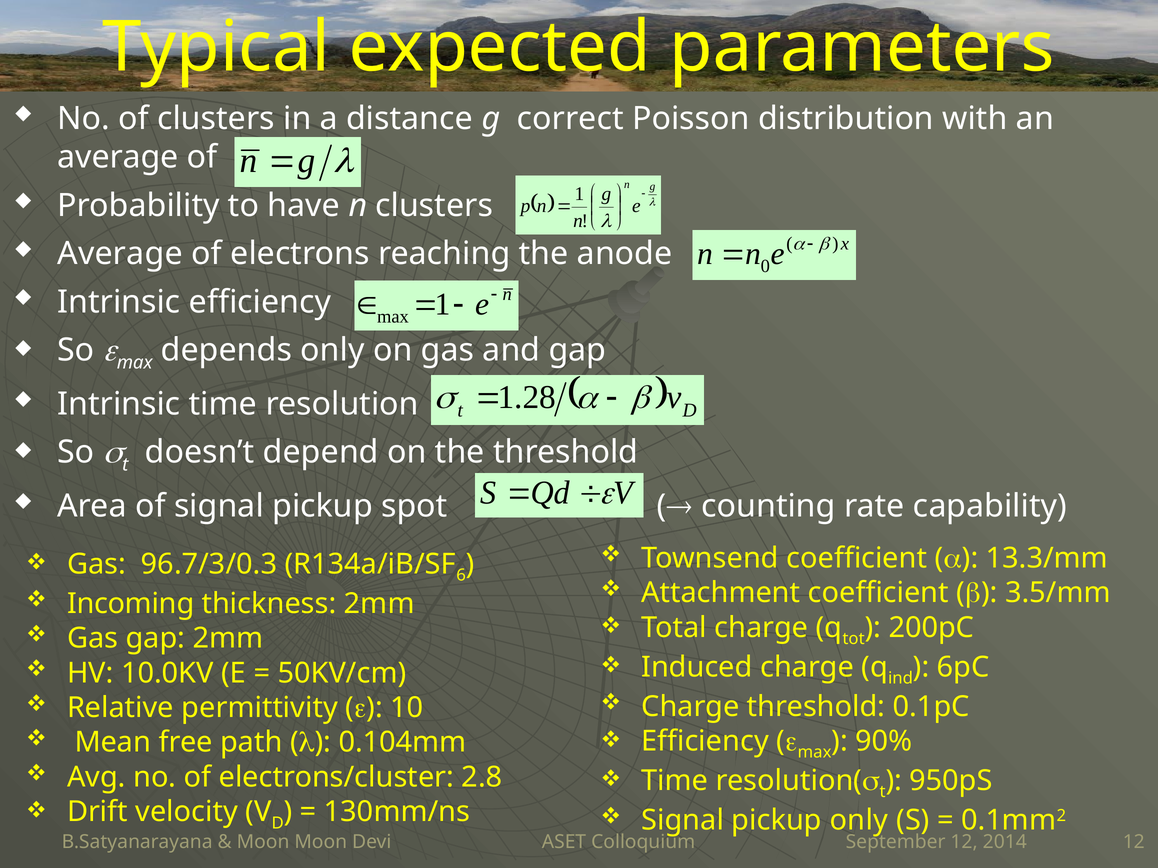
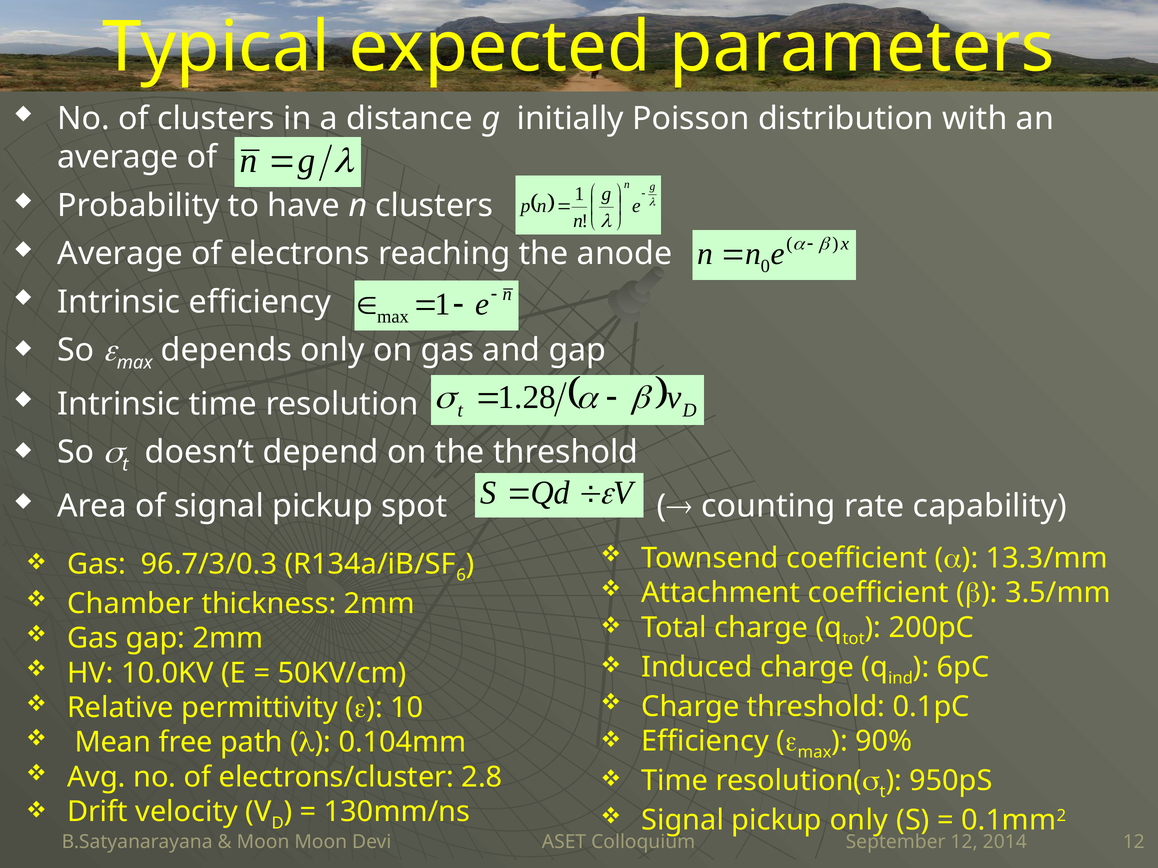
correct: correct -> initially
Incoming: Incoming -> Chamber
